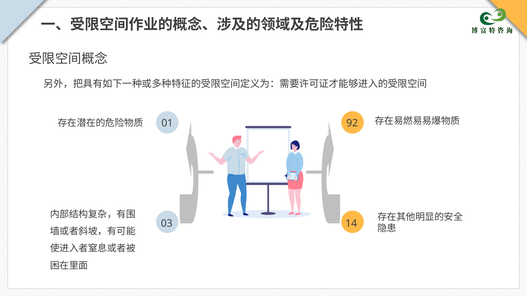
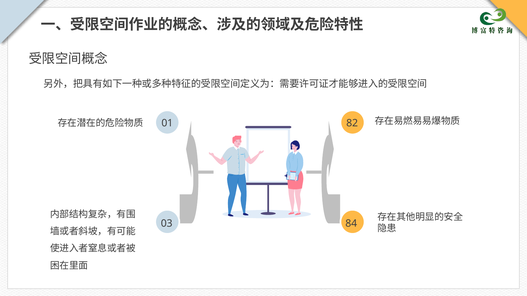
92: 92 -> 82
14: 14 -> 84
